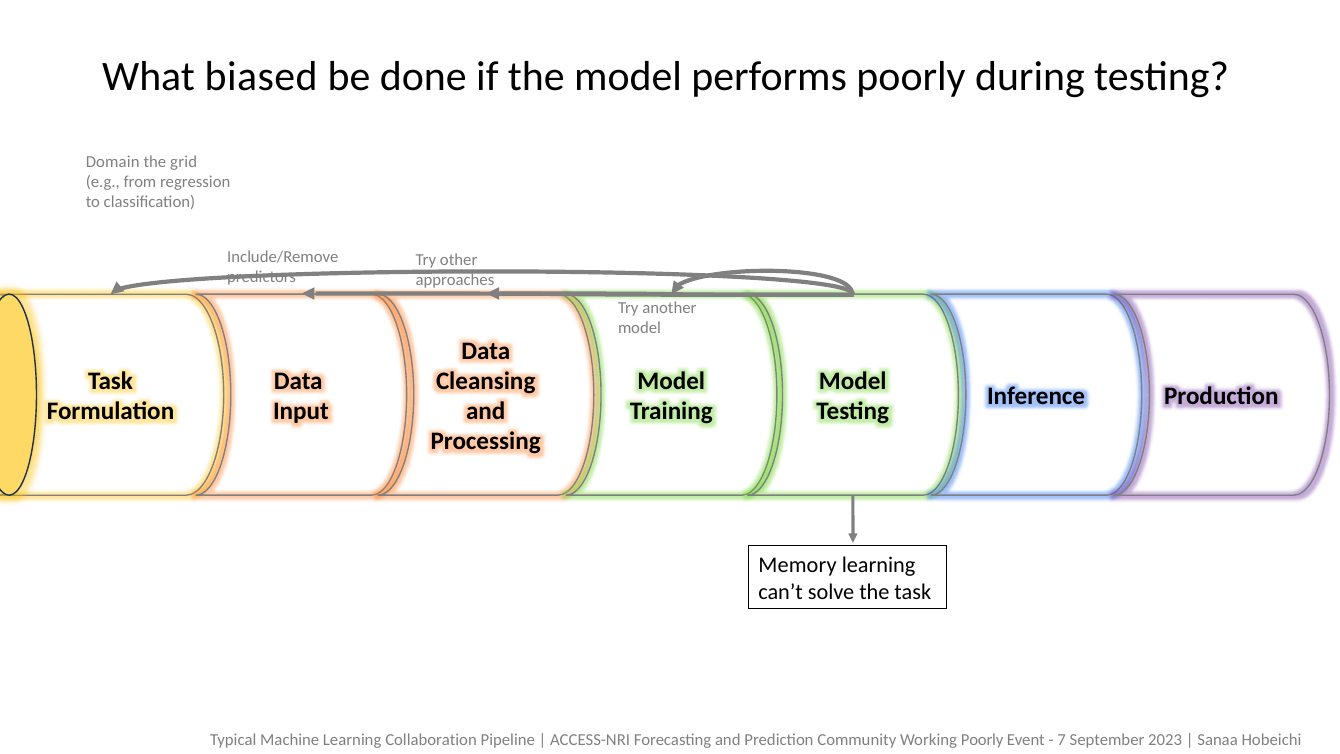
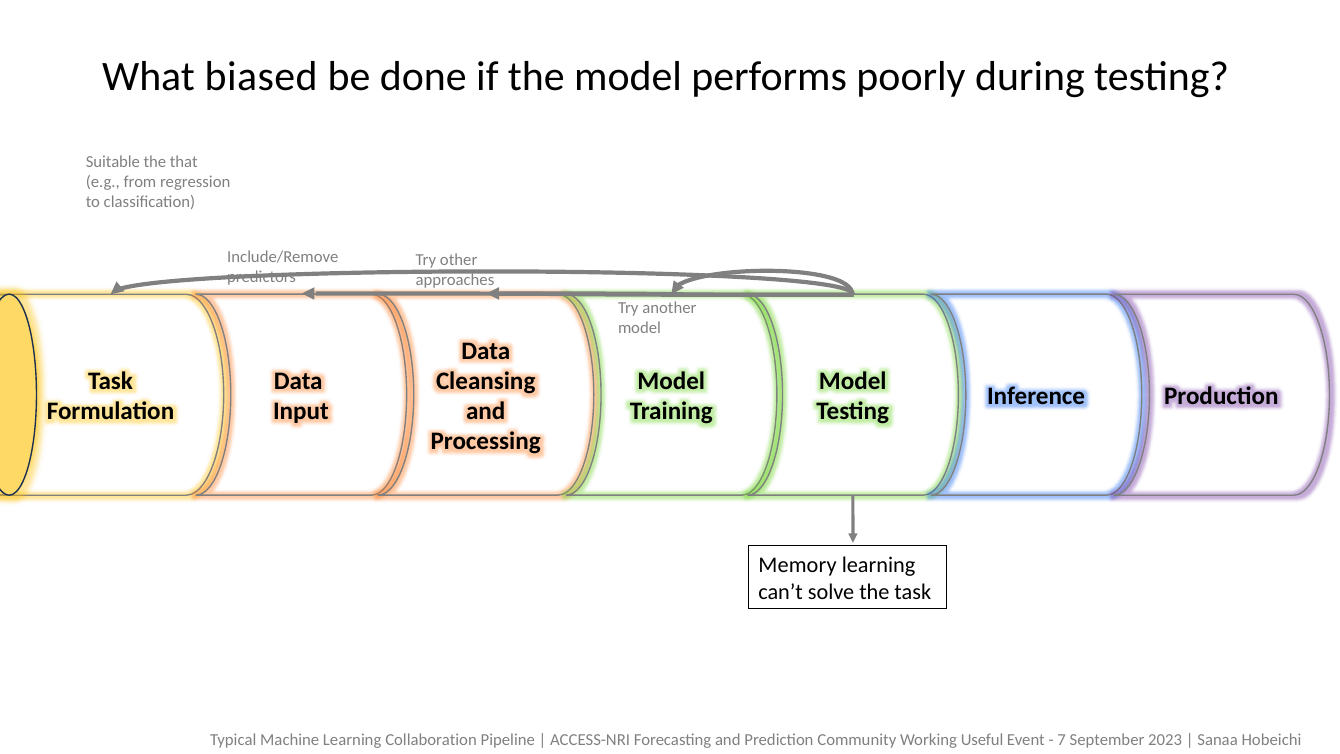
Domain: Domain -> Suitable
grid: grid -> that
Working Poorly: Poorly -> Useful
